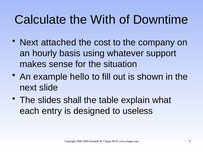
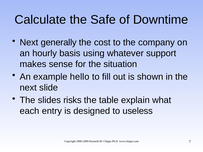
With: With -> Safe
attached: attached -> generally
shall: shall -> risks
